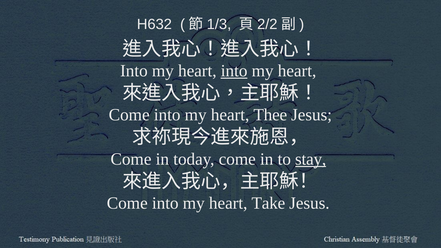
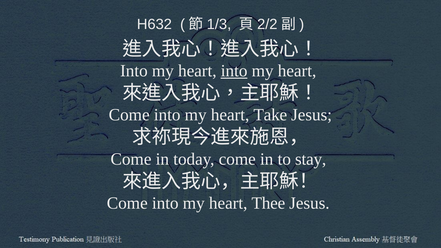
Thee: Thee -> Take
stay underline: present -> none
Take: Take -> Thee
